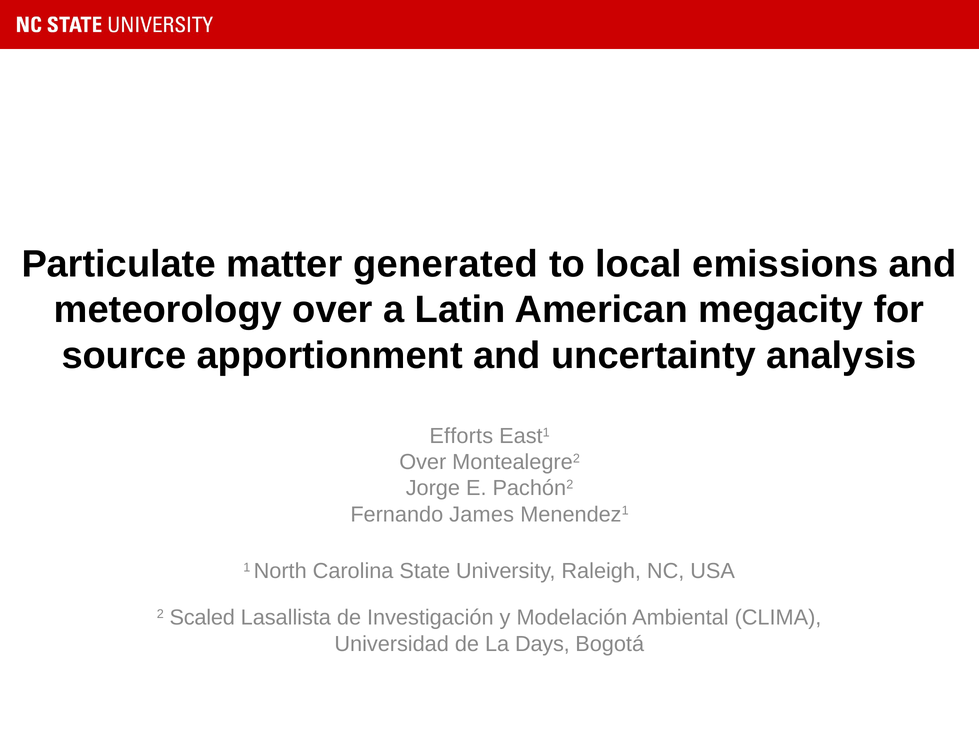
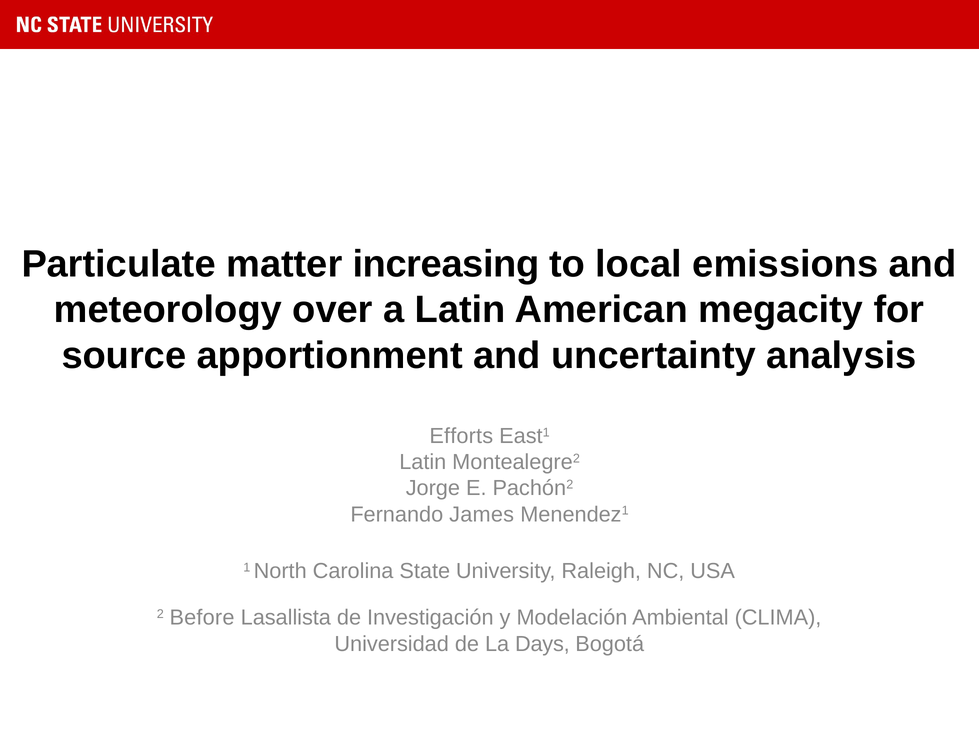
generated: generated -> increasing
Over at (423, 462): Over -> Latin
Scaled: Scaled -> Before
